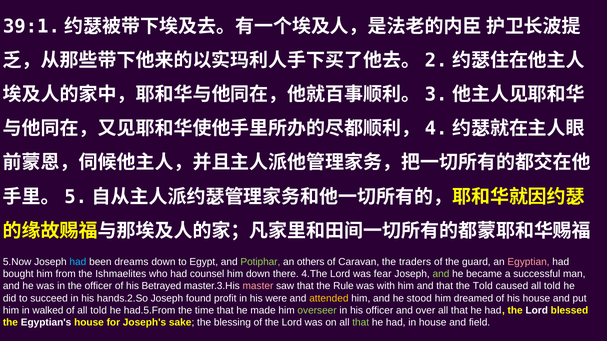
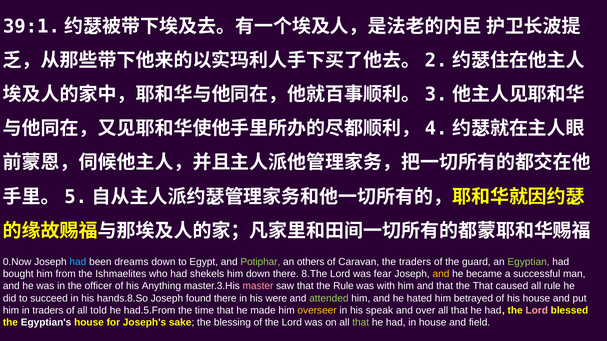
5.Now: 5.Now -> 0.Now
Egyptian colour: pink -> light green
counsel: counsel -> shekels
4.The: 4.The -> 8.The
and at (441, 274) colour: light green -> yellow
Betrayed: Betrayed -> Anything
the Told: Told -> That
caused all told: told -> rule
hands.2.So: hands.2.So -> hands.8.So
found profit: profit -> there
attended colour: yellow -> light green
stood: stood -> hated
dreamed: dreamed -> betrayed
in walked: walked -> traders
overseer colour: light green -> yellow
his officer: officer -> speak
Lord at (537, 311) colour: white -> pink
